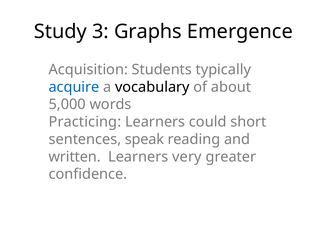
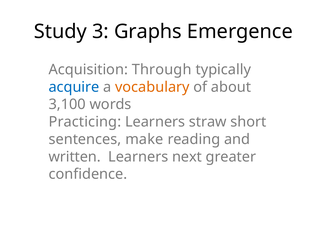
Students: Students -> Through
vocabulary colour: black -> orange
5,000: 5,000 -> 3,100
could: could -> straw
speak: speak -> make
very: very -> next
